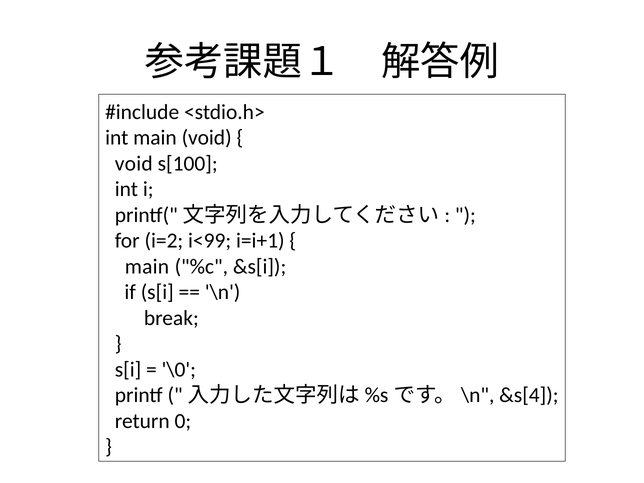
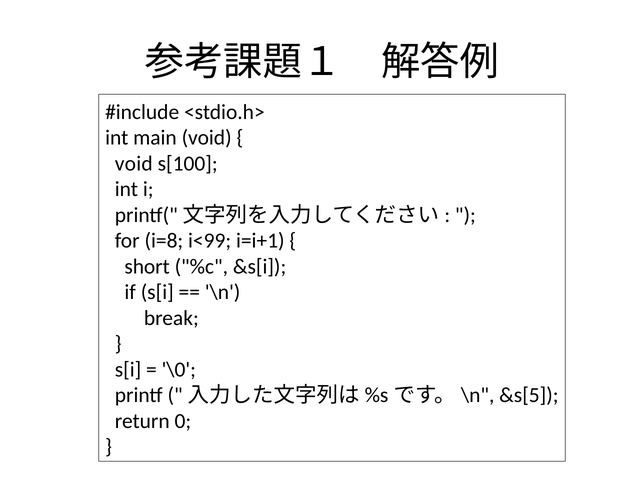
i=2: i=2 -> i=8
main at (147, 267): main -> short
&s[4: &s[4 -> &s[5
